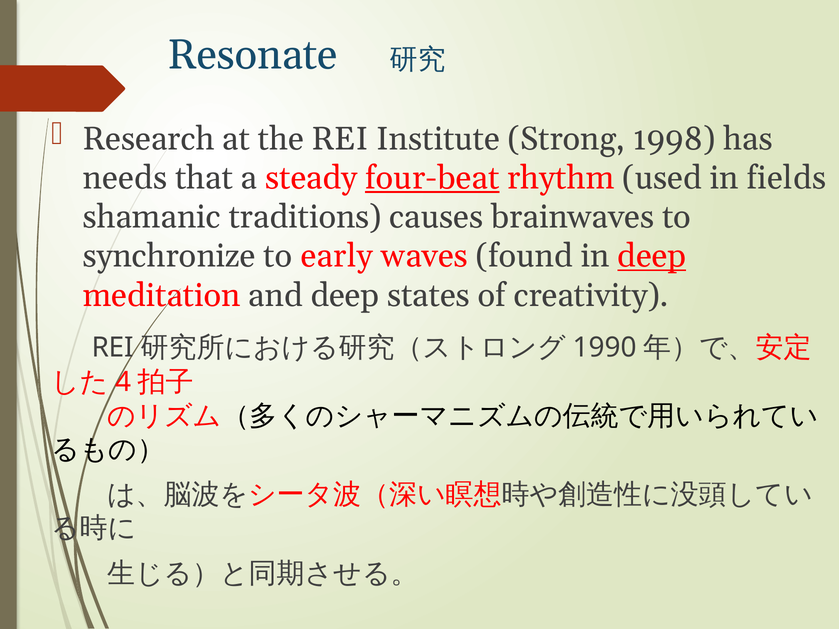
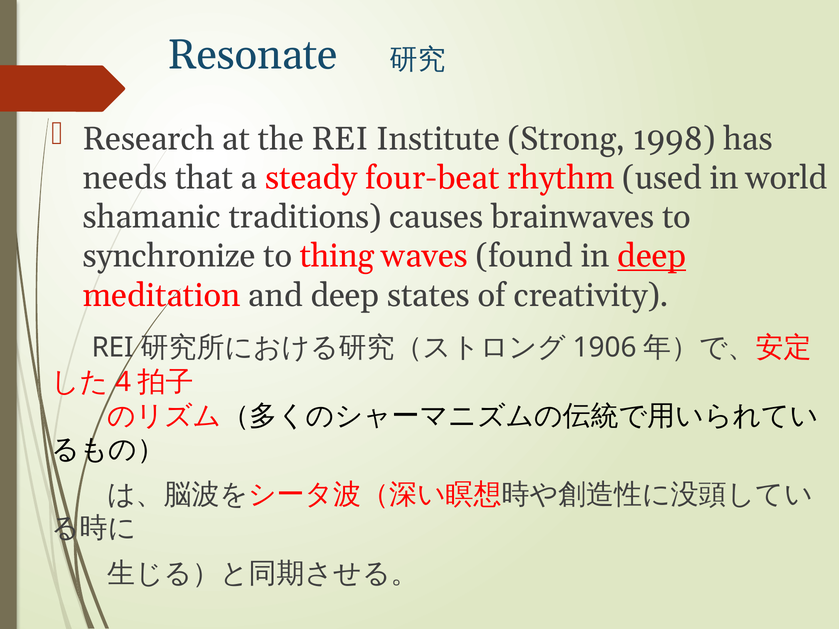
four-beat underline: present -> none
fields: fields -> world
early: early -> thing
1990: 1990 -> 1906
